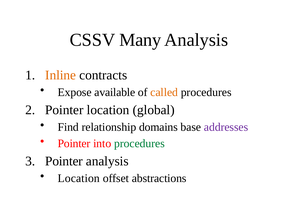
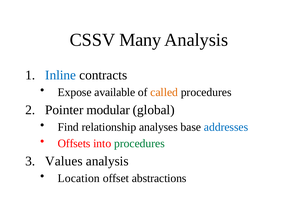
Inline colour: orange -> blue
Pointer location: location -> modular
domains: domains -> analyses
addresses colour: purple -> blue
Pointer at (74, 143): Pointer -> Offsets
Pointer at (64, 161): Pointer -> Values
